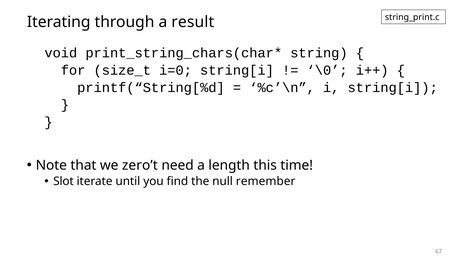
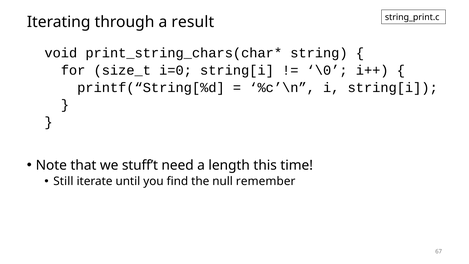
zero’t: zero’t -> stuff’t
Slot: Slot -> Still
